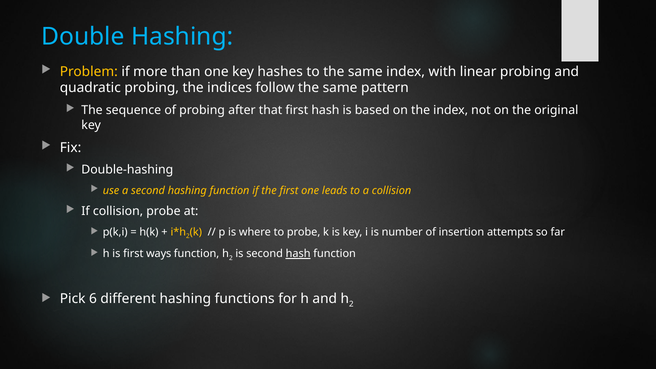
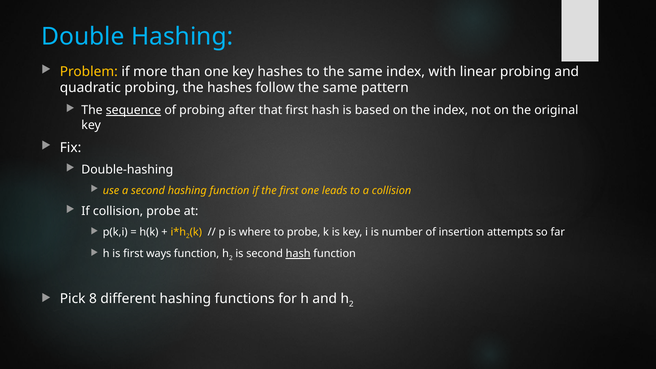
the indices: indices -> hashes
sequence underline: none -> present
6: 6 -> 8
